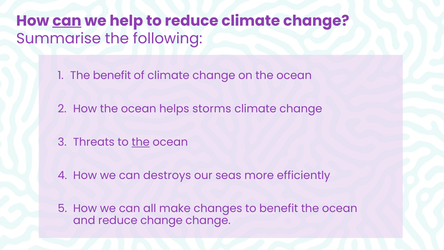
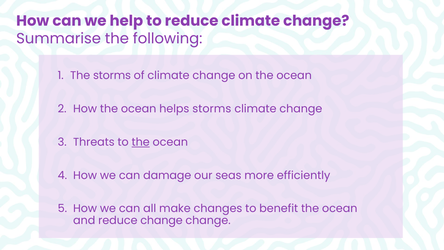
can at (67, 21) underline: present -> none
The benefit: benefit -> storms
destroys: destroys -> damage
